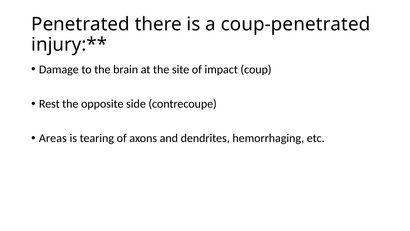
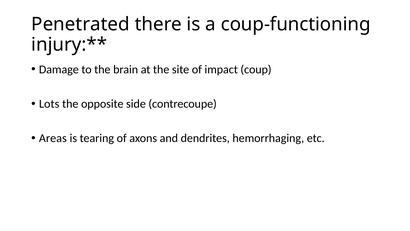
coup-penetrated: coup-penetrated -> coup-functioning
Rest: Rest -> Lots
